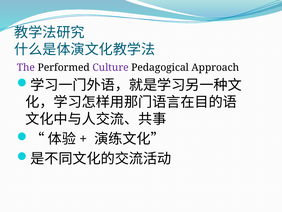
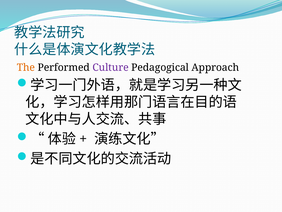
The colour: purple -> orange
